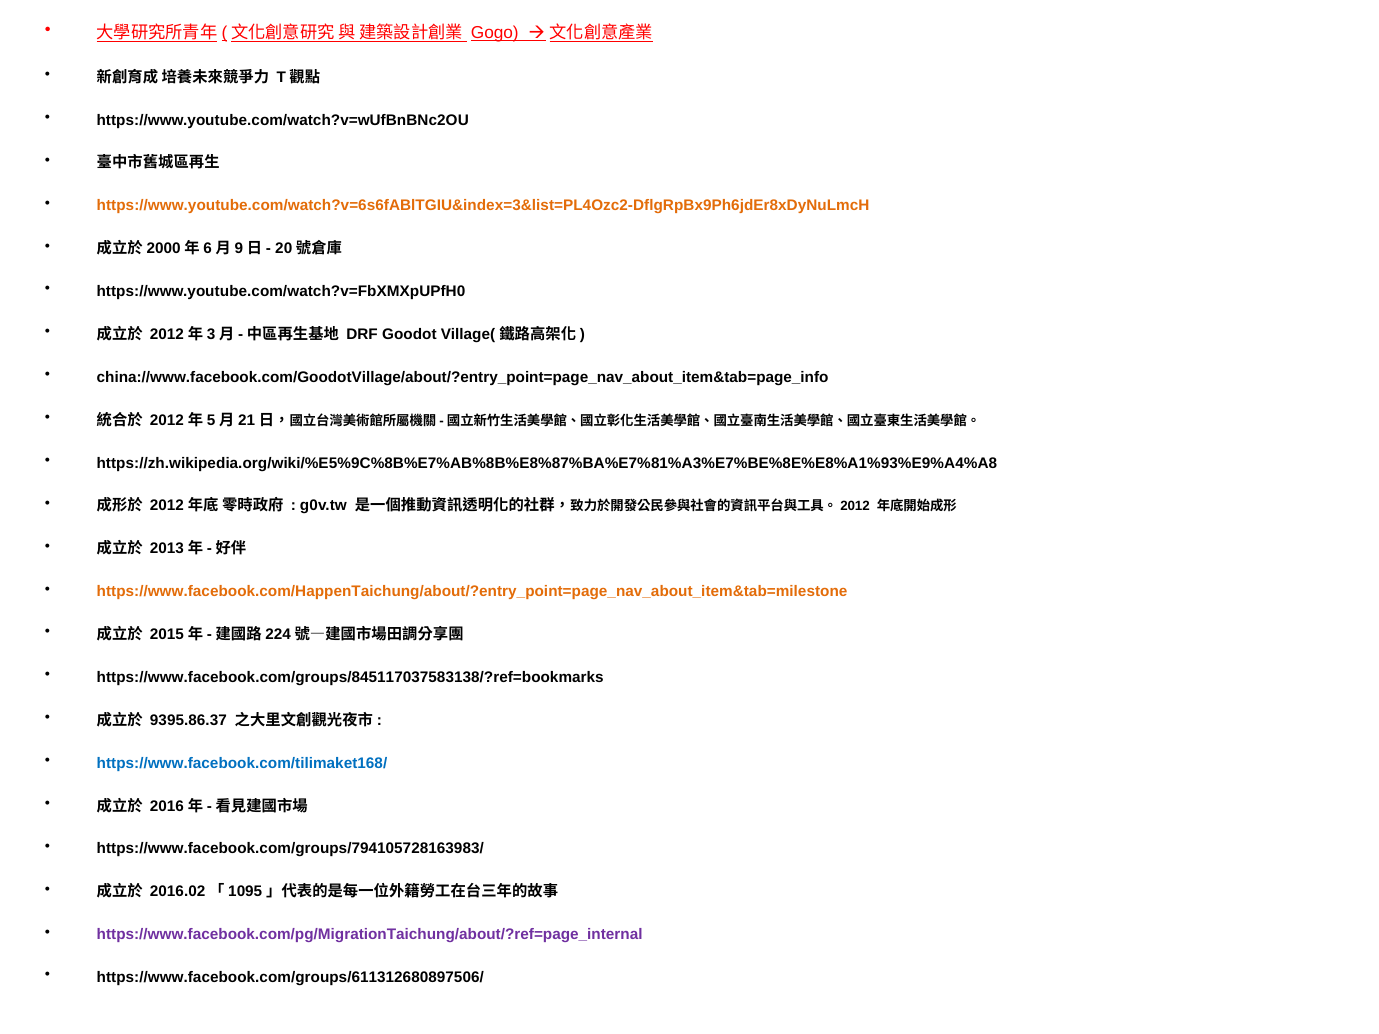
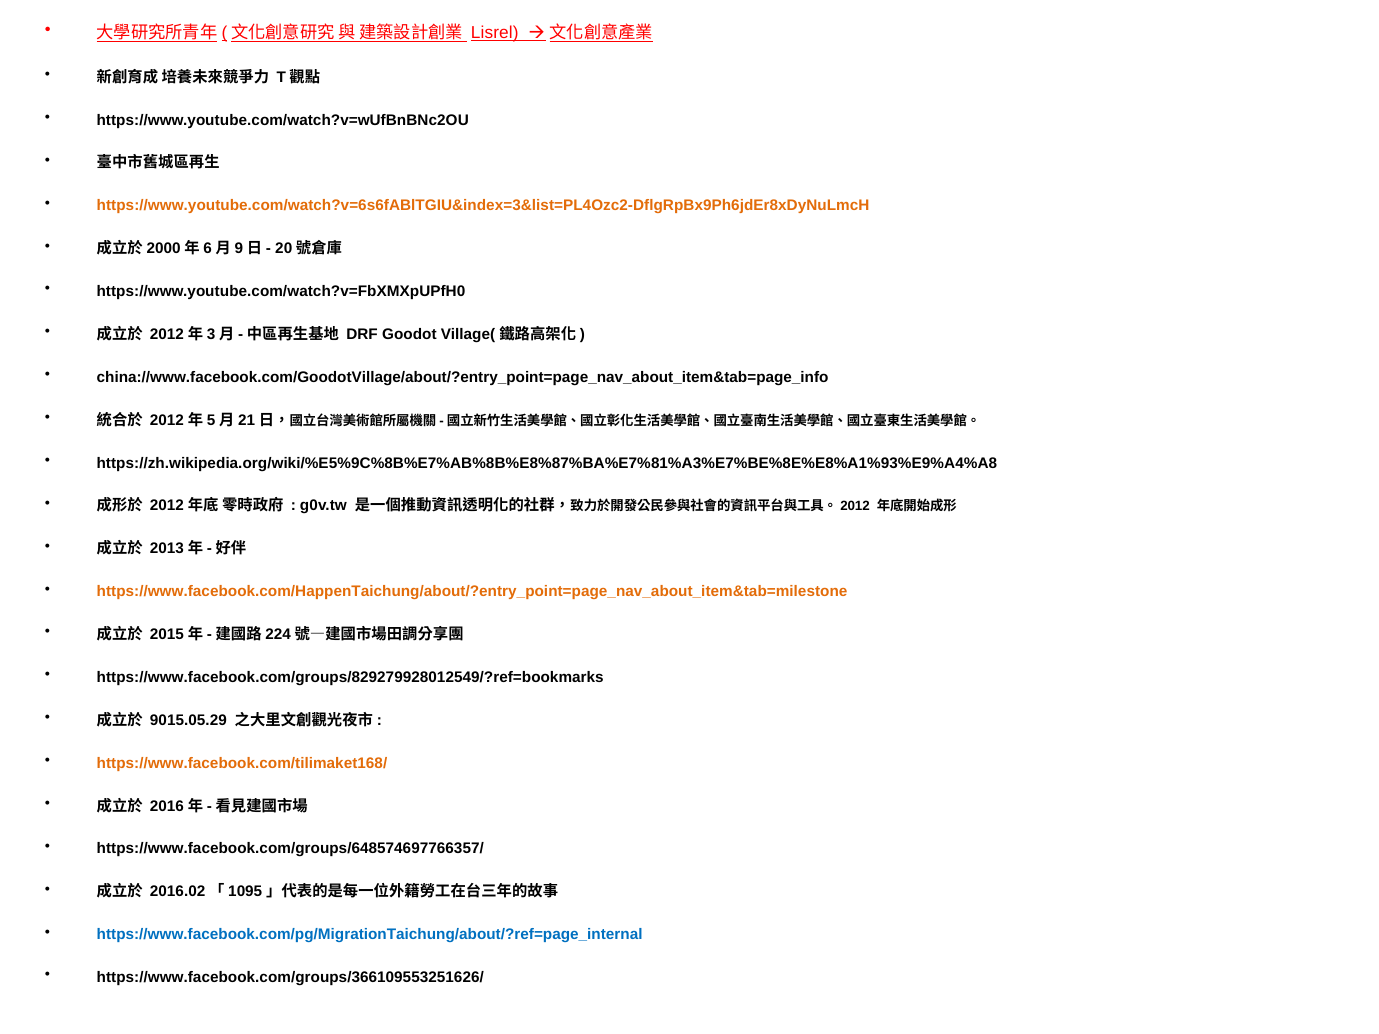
Gogo: Gogo -> Lisrel
https://www.facebook.com/groups/845117037583138/?ref=bookmarks: https://www.facebook.com/groups/845117037583138/?ref=bookmarks -> https://www.facebook.com/groups/829279928012549/?ref=bookmarks
9395.86.37: 9395.86.37 -> 9015.05.29
https://www.facebook.com/tilimaket168/ colour: blue -> orange
https://www.facebook.com/groups/794105728163983/: https://www.facebook.com/groups/794105728163983/ -> https://www.facebook.com/groups/648574697766357/
https://www.facebook.com/pg/MigrationTaichung/about/?ref=page_internal colour: purple -> blue
https://www.facebook.com/groups/611312680897506/: https://www.facebook.com/groups/611312680897506/ -> https://www.facebook.com/groups/366109553251626/
